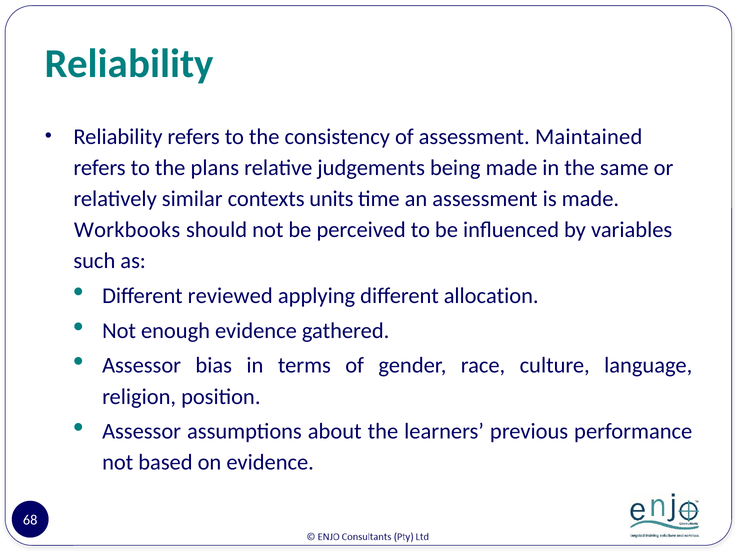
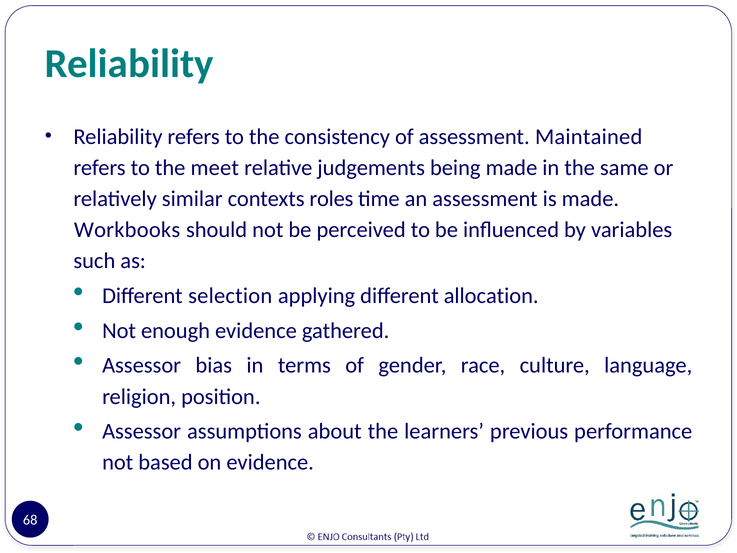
plans: plans -> meet
units: units -> roles
reviewed: reviewed -> selection
